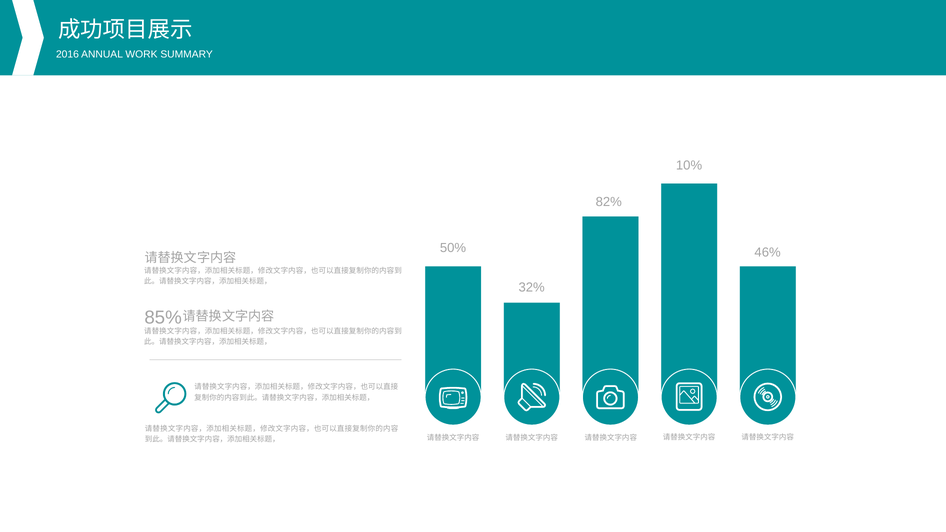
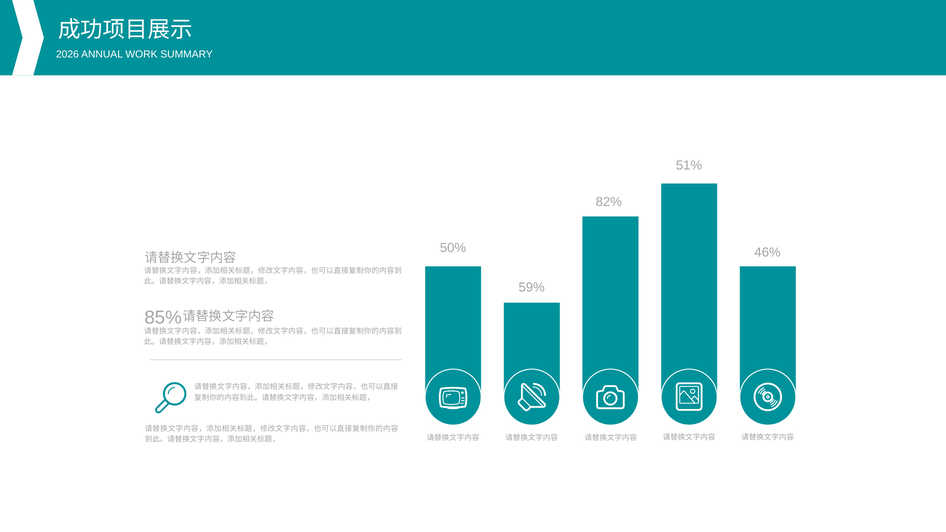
2016: 2016 -> 2026
10%: 10% -> 51%
32%: 32% -> 59%
